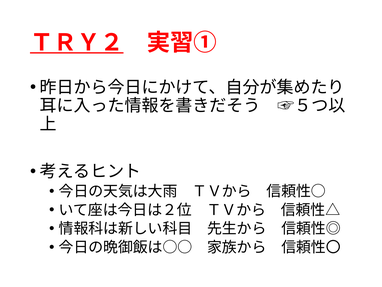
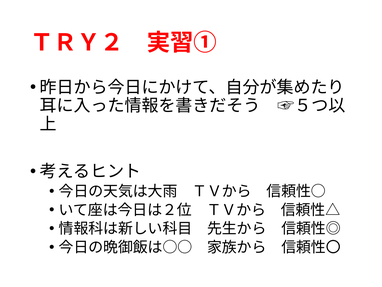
ＴＲＹ２ underline: present -> none
